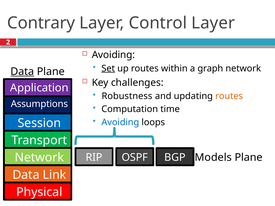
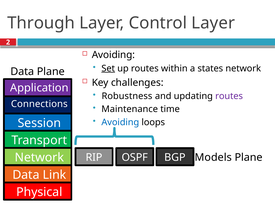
Contrary: Contrary -> Through
graph: graph -> states
Data at (22, 72) underline: present -> none
routes at (229, 96) colour: orange -> purple
Assumptions: Assumptions -> Connections
Computation: Computation -> Maintenance
